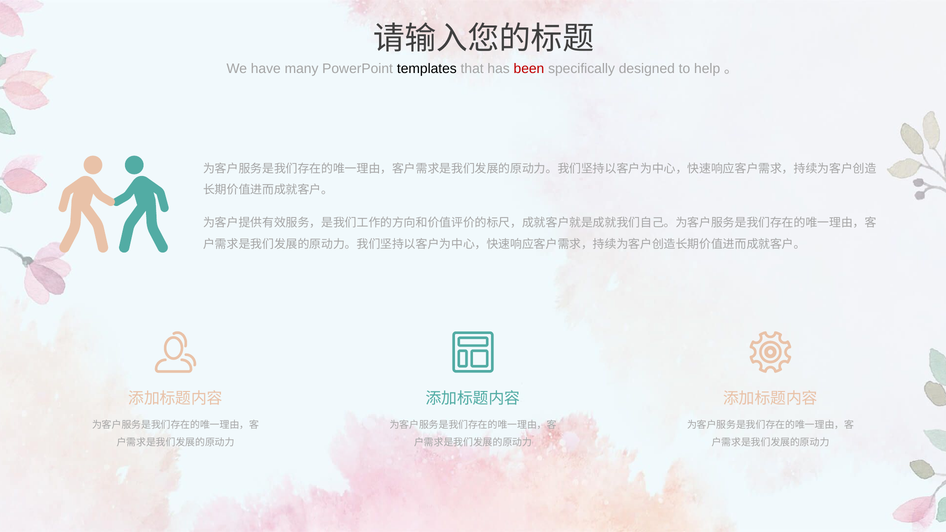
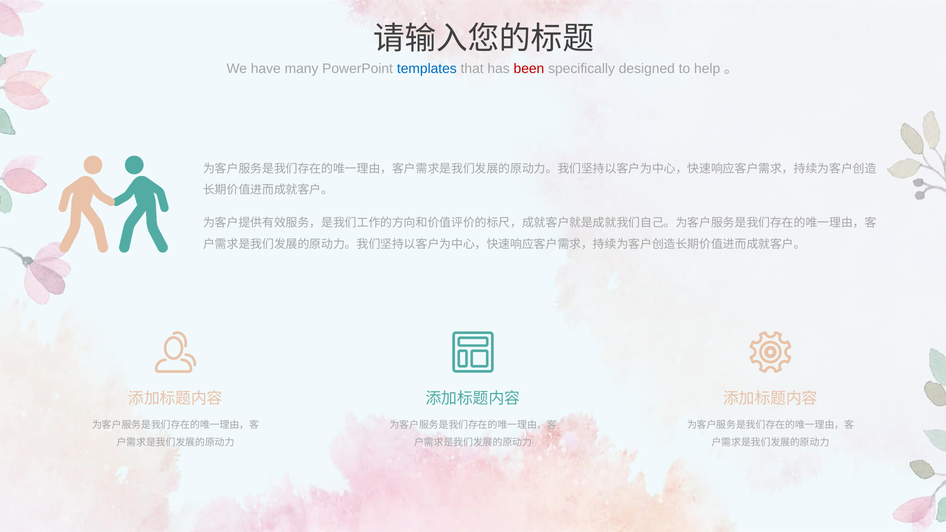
templates colour: black -> blue
